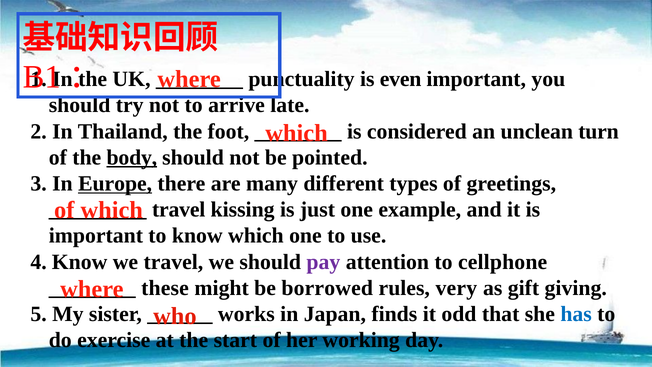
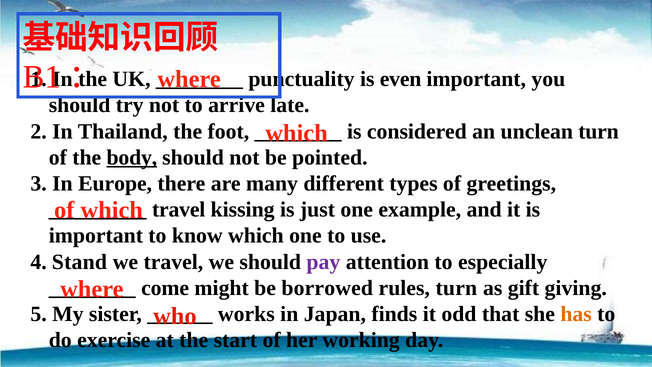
Europe underline: present -> none
4 Know: Know -> Stand
cellphone: cellphone -> especially
these: these -> come
rules very: very -> turn
has colour: blue -> orange
